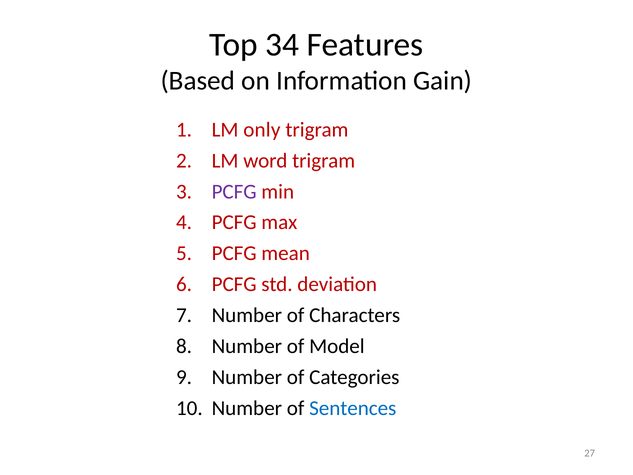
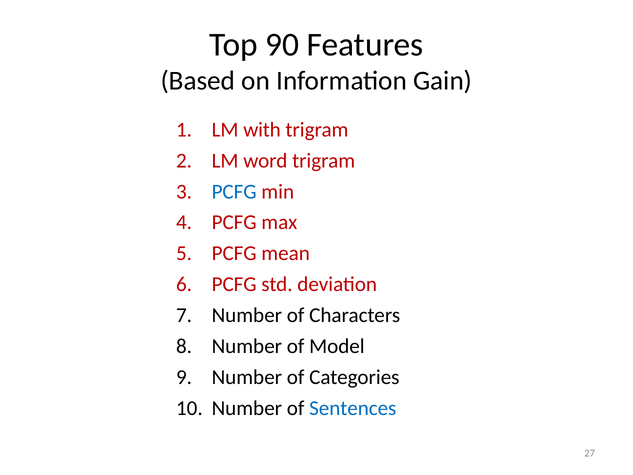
34: 34 -> 90
only: only -> with
PCFG at (234, 191) colour: purple -> blue
